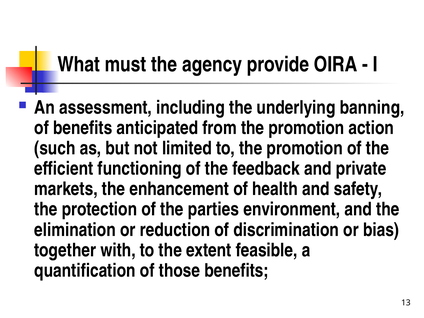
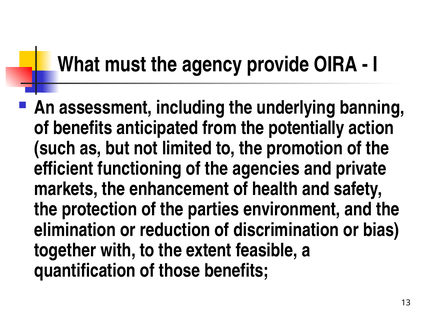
from the promotion: promotion -> potentially
feedback: feedback -> agencies
